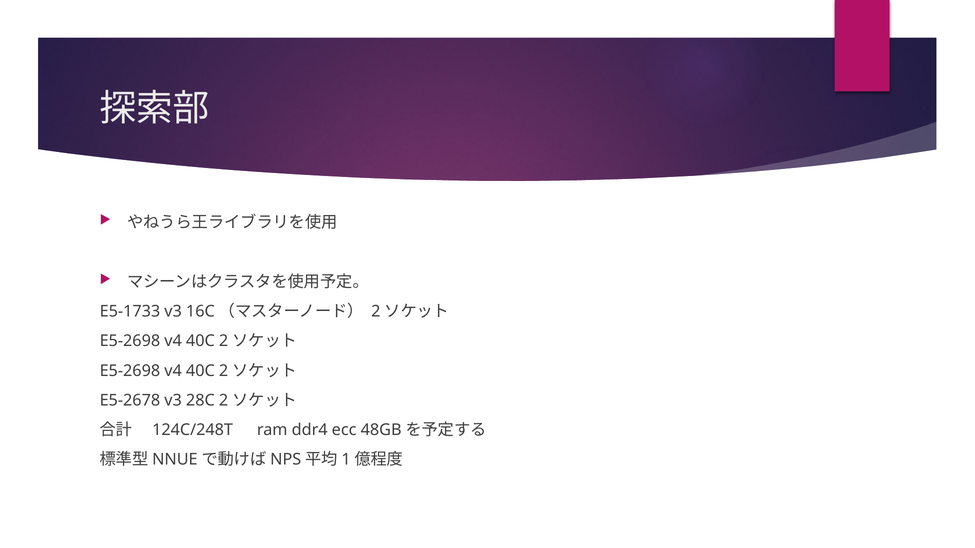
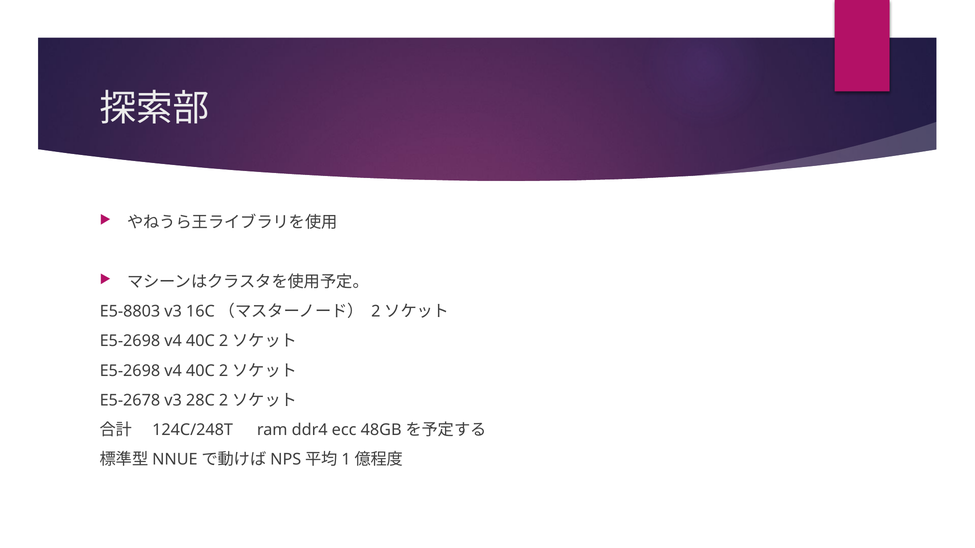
E5-1733: E5-1733 -> E5-8803
